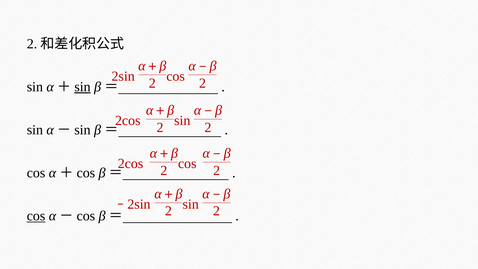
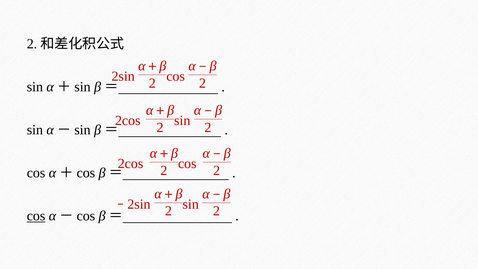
sin at (82, 87) underline: present -> none
